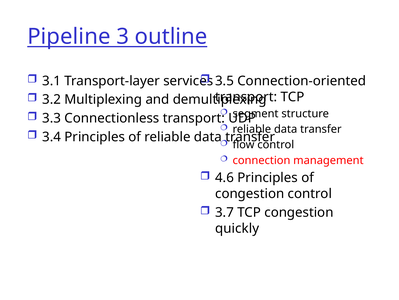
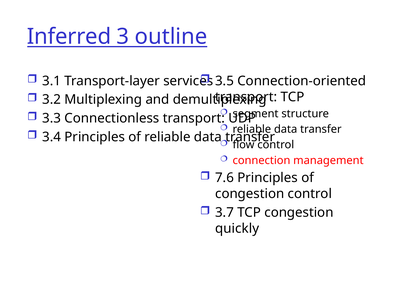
Pipeline: Pipeline -> Inferred
4.6: 4.6 -> 7.6
